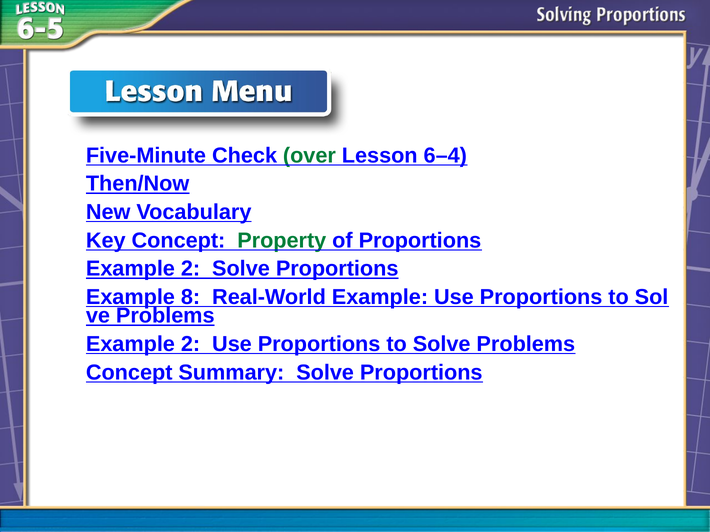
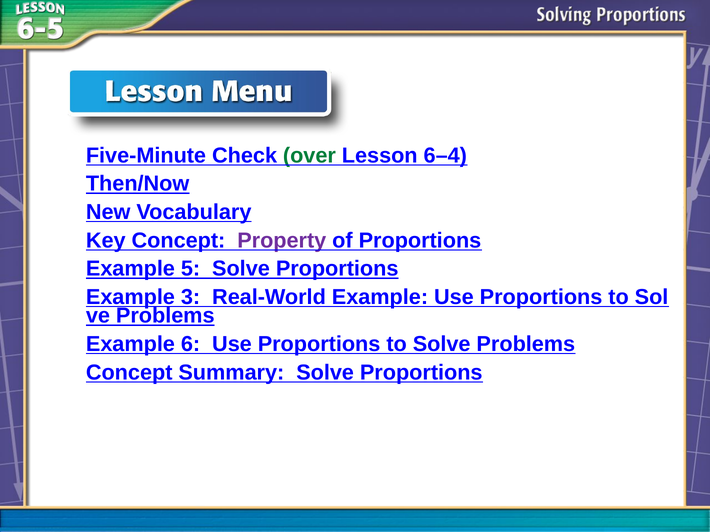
Property colour: green -> purple
2 at (191, 269): 2 -> 5
8: 8 -> 3
2 at (191, 344): 2 -> 6
